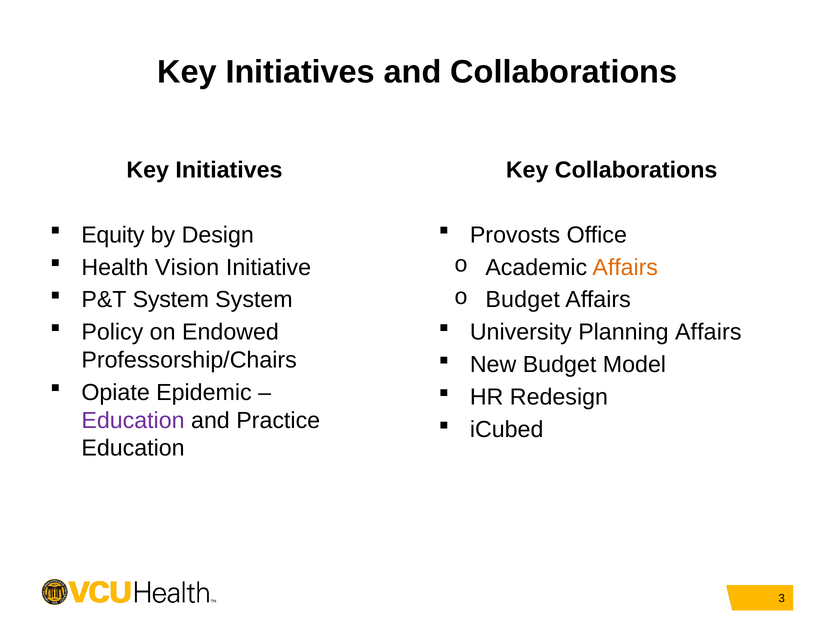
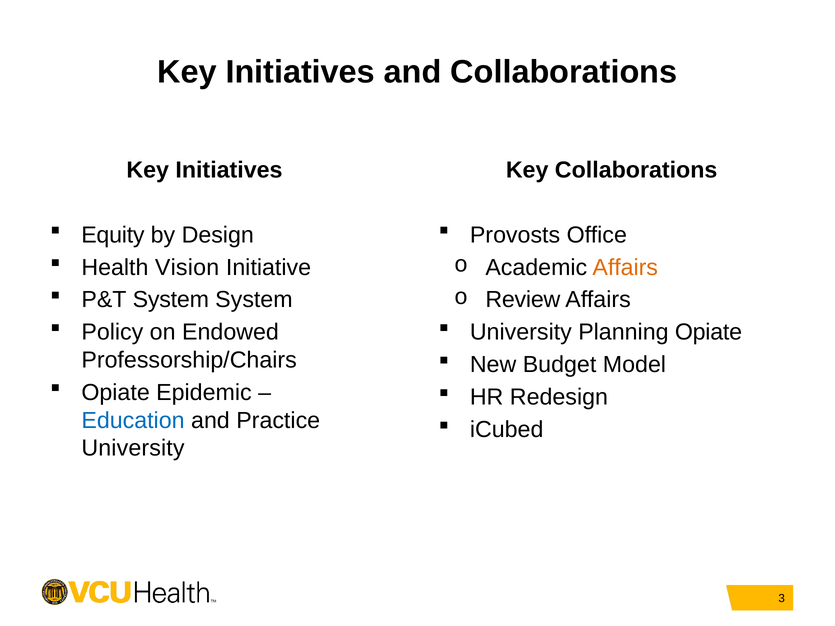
Budget at (523, 300): Budget -> Review
Planning Affairs: Affairs -> Opiate
Education at (133, 421) colour: purple -> blue
Education at (133, 448): Education -> University
